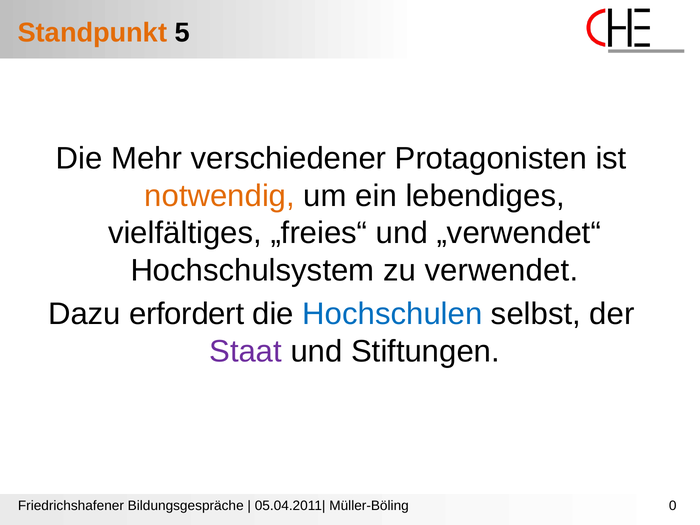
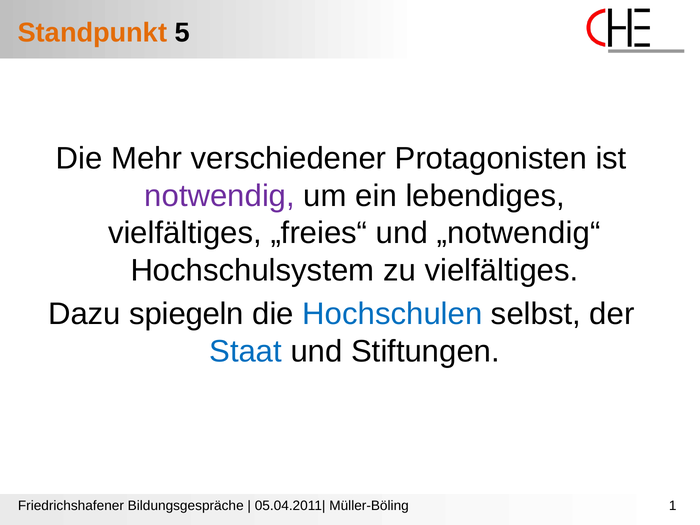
notwendig colour: orange -> purple
„verwendet“: „verwendet“ -> „notwendig“
zu verwendet: verwendet -> vielfältiges
erfordert: erfordert -> spiegeln
Staat colour: purple -> blue
0: 0 -> 1
